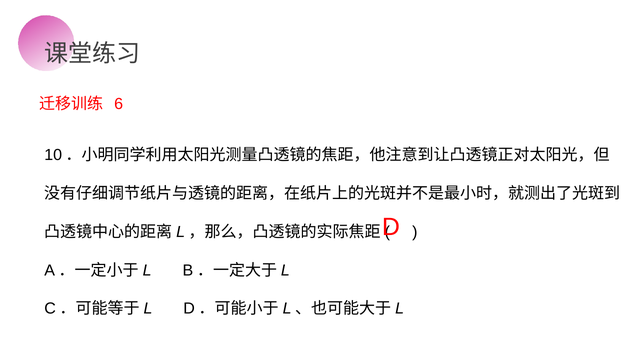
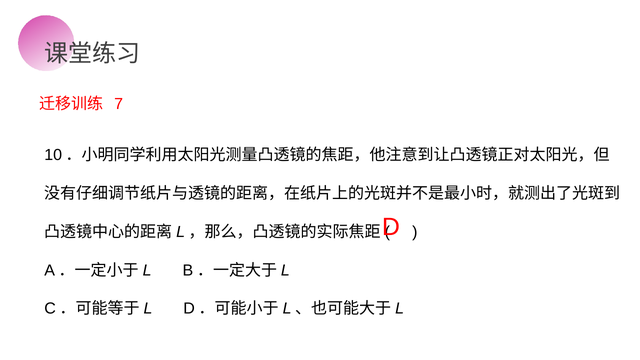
6: 6 -> 7
